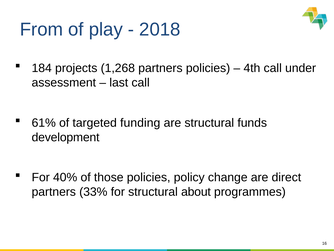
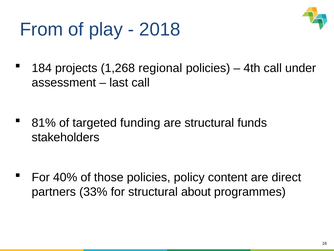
1,268 partners: partners -> regional
61%: 61% -> 81%
development: development -> stakeholders
change: change -> content
